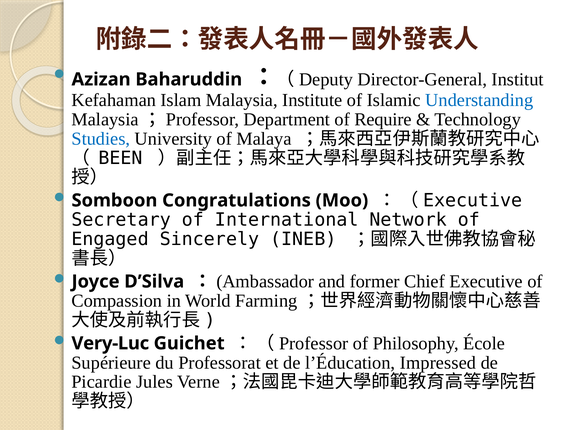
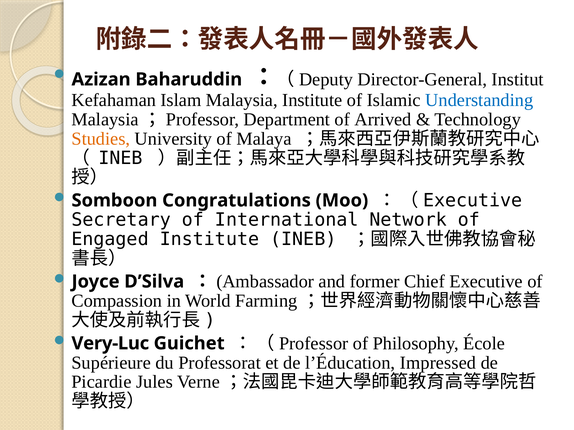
Require: Require -> Arrived
Studies colour: blue -> orange
BEEN at (120, 158): BEEN -> INEB
Engaged Sincerely: Sincerely -> Institute
